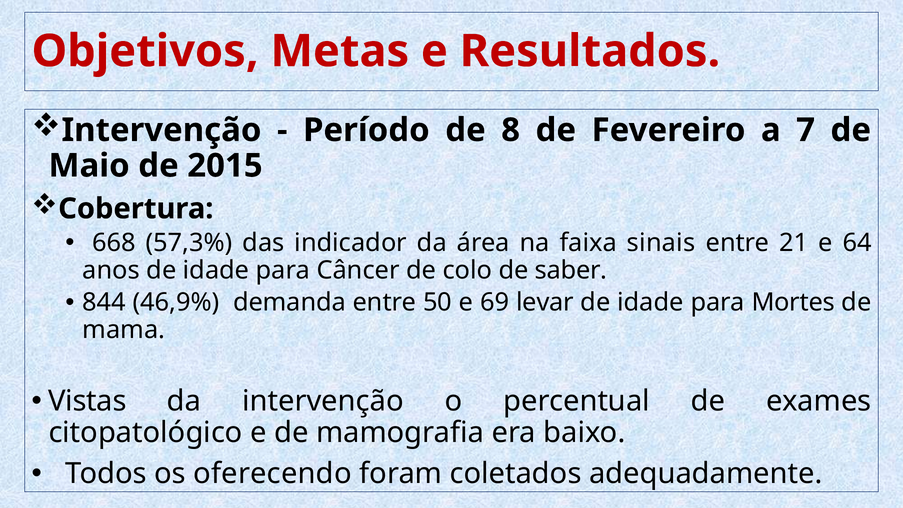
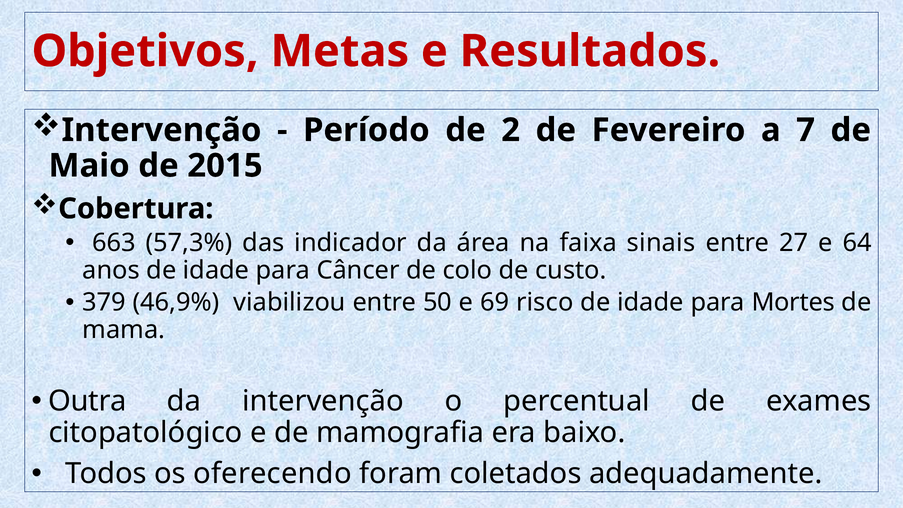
8: 8 -> 2
668: 668 -> 663
21: 21 -> 27
saber: saber -> custo
844: 844 -> 379
demanda: demanda -> viabilizou
levar: levar -> risco
Vistas: Vistas -> Outra
